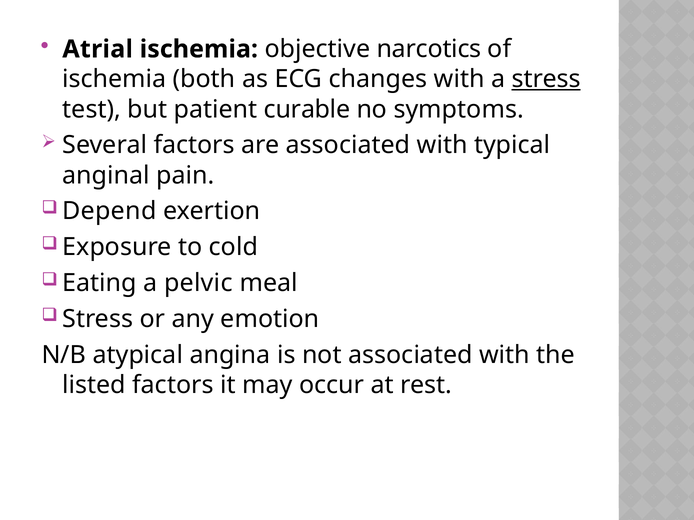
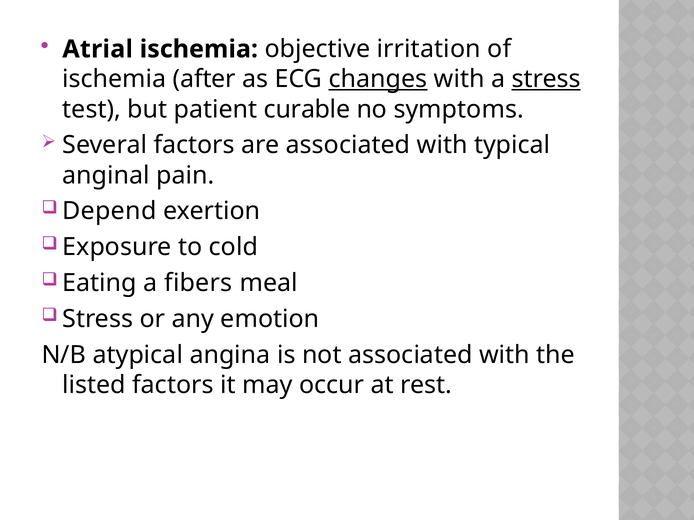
narcotics: narcotics -> irritation
both: both -> after
changes underline: none -> present
pelvic: pelvic -> fibers
